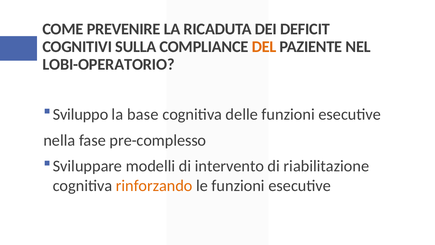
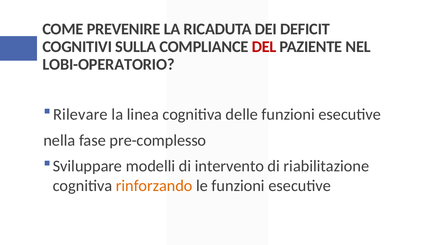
DEL colour: orange -> red
Sviluppo: Sviluppo -> Rilevare
base: base -> linea
